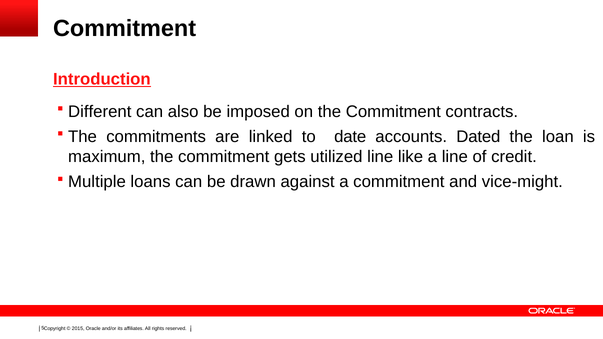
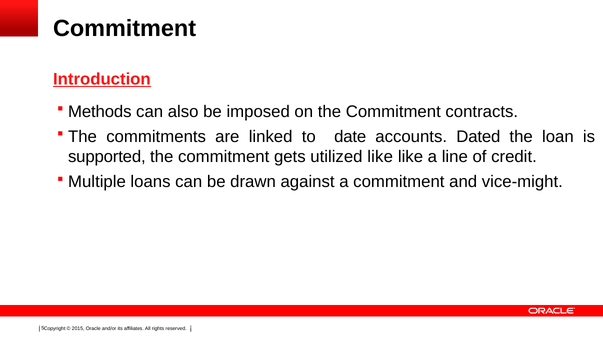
Different: Different -> Methods
maximum: maximum -> supported
utilized line: line -> like
